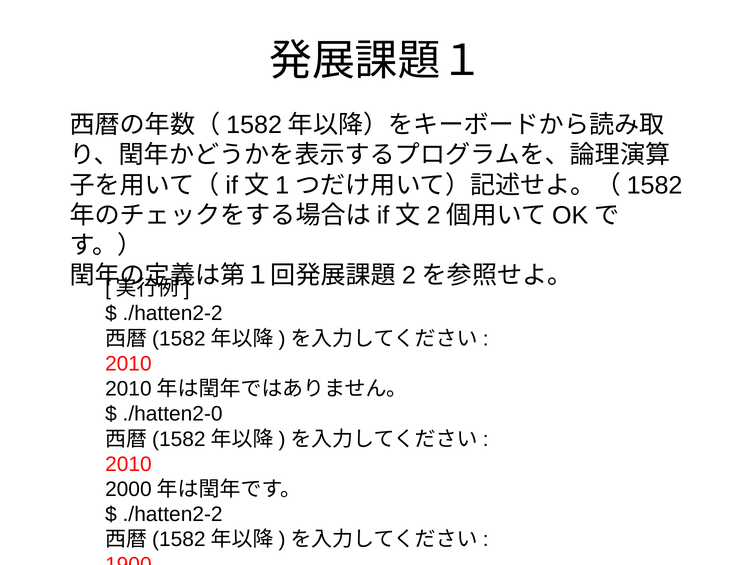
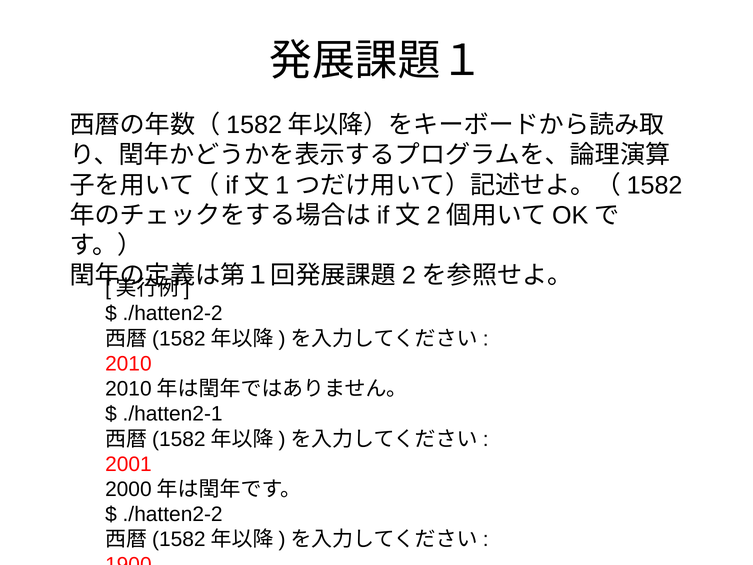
./hatten2-0: ./hatten2-0 -> ./hatten2-1
2010 at (128, 464): 2010 -> 2001
